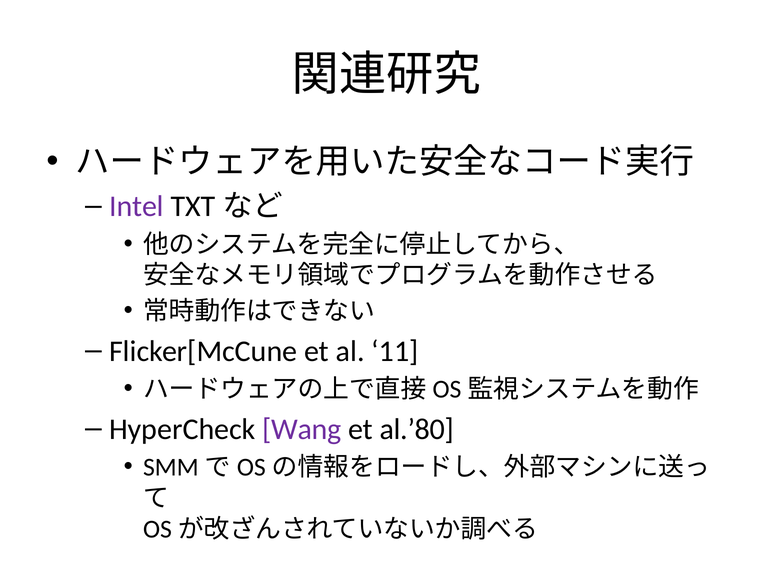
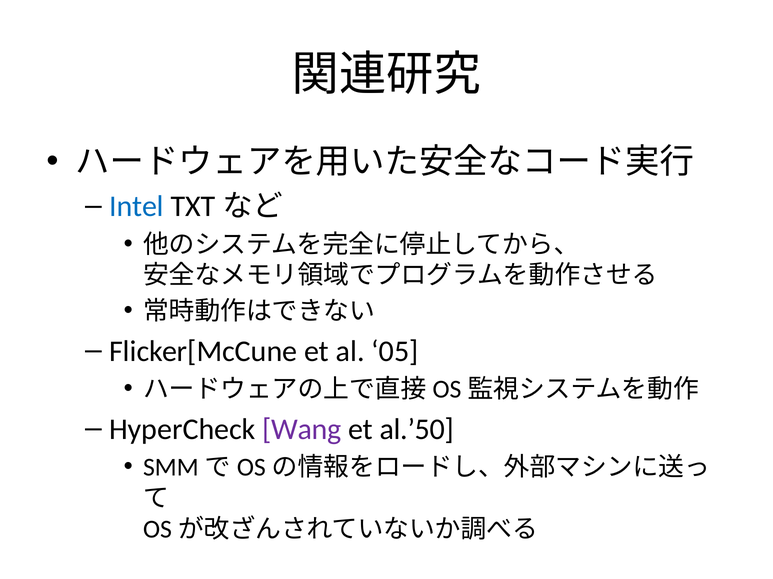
Intel colour: purple -> blue
11: 11 -> 05
al.’80: al.’80 -> al.’50
